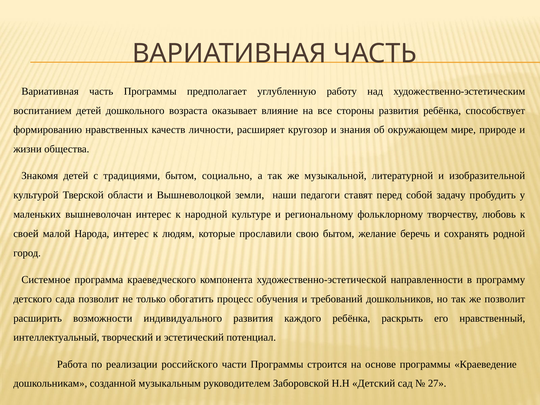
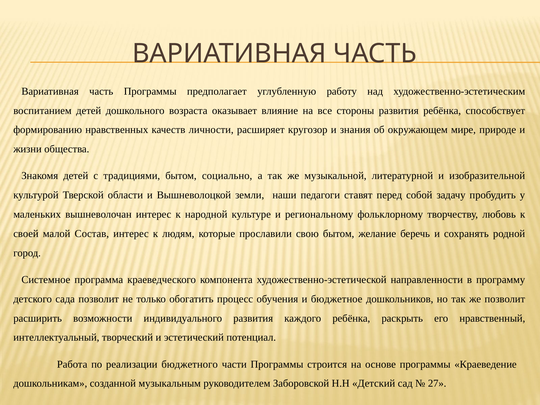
Народа: Народа -> Состав
требований: требований -> бюджетное
российского: российского -> бюджетного
